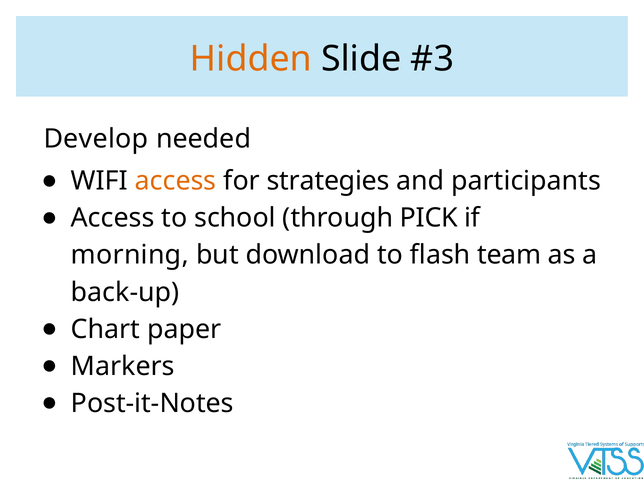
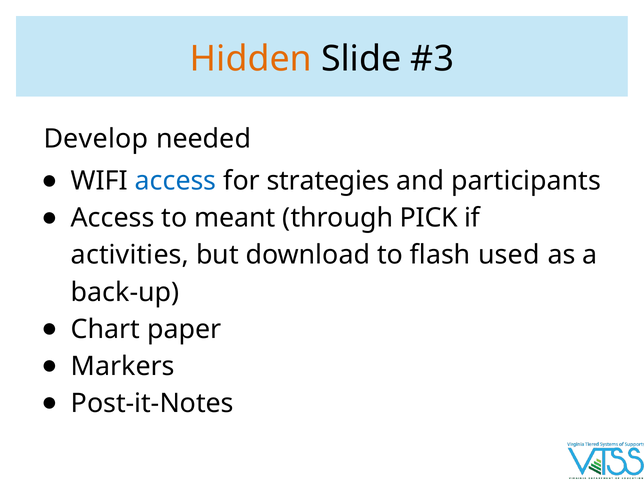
access at (176, 181) colour: orange -> blue
school: school -> meant
morning: morning -> activities
team: team -> used
